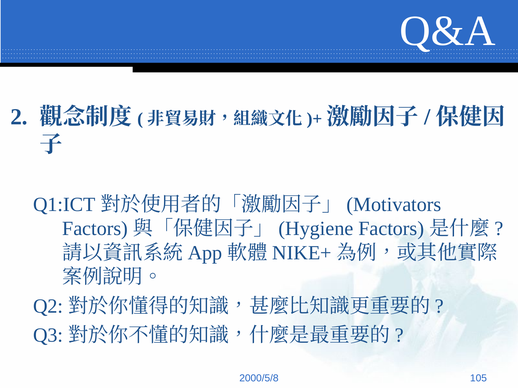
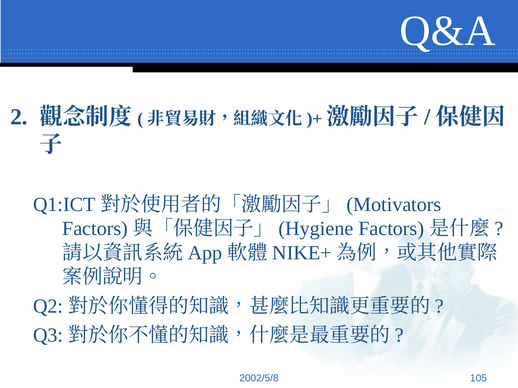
2000/5/8: 2000/5/8 -> 2002/5/8
